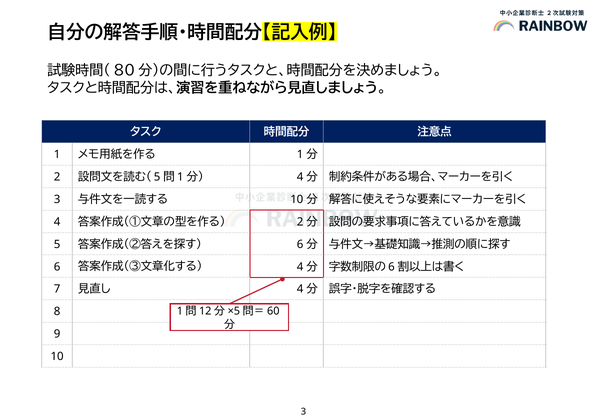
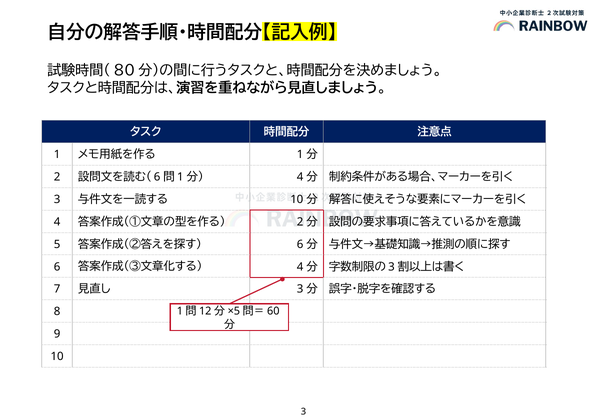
5 at (157, 177): 5 -> 6
6 at (391, 267): 6 -> 3
4 at (300, 289): 4 -> 3
